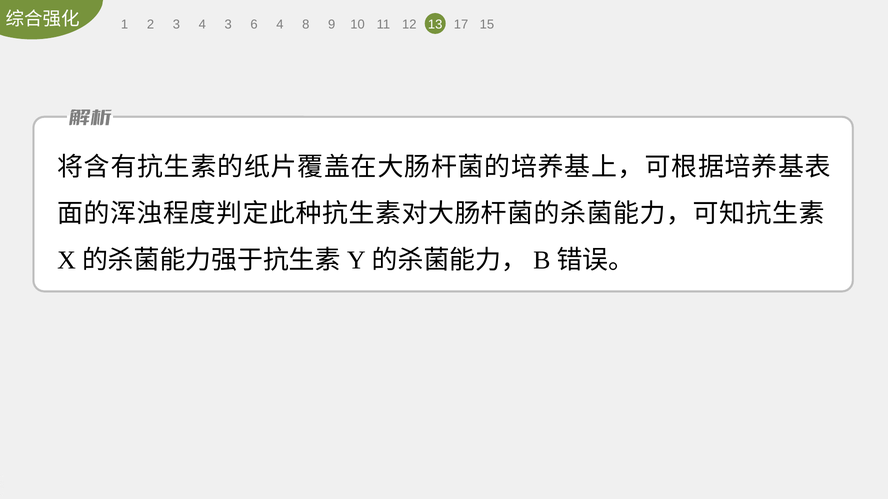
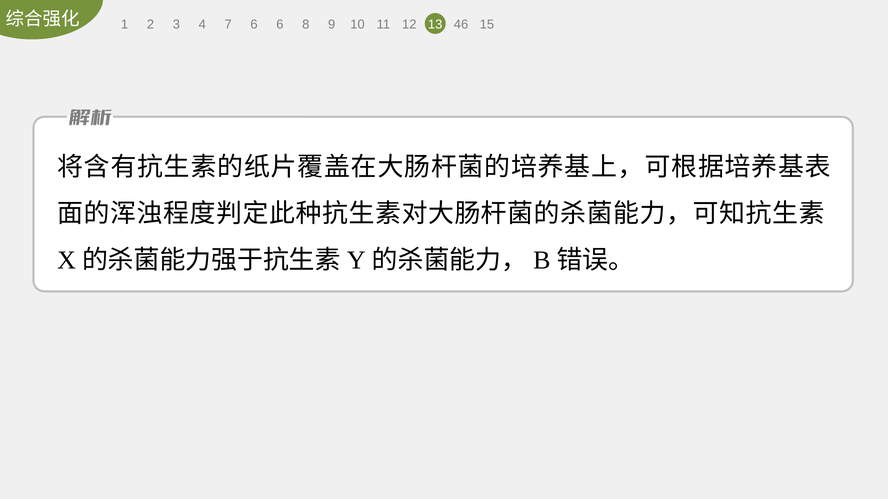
4 3: 3 -> 7
6 4: 4 -> 6
17: 17 -> 46
